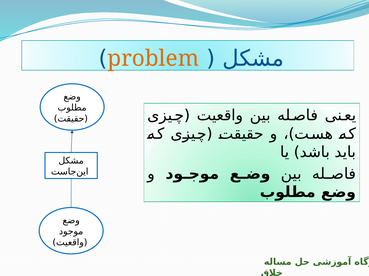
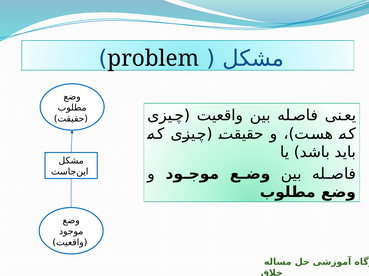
problem colour: orange -> black
